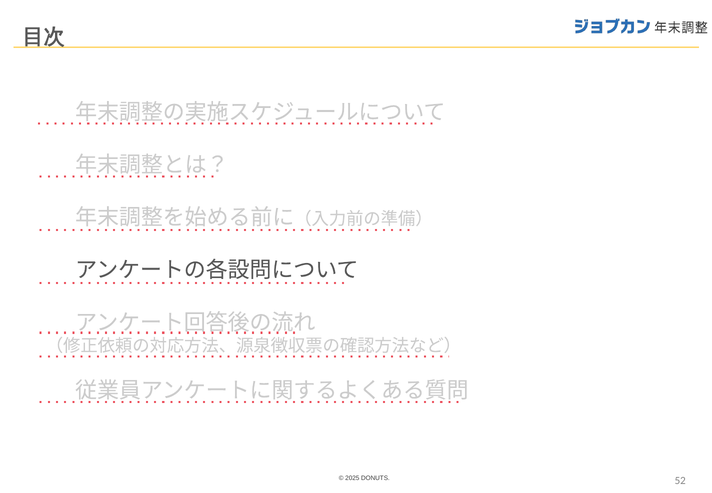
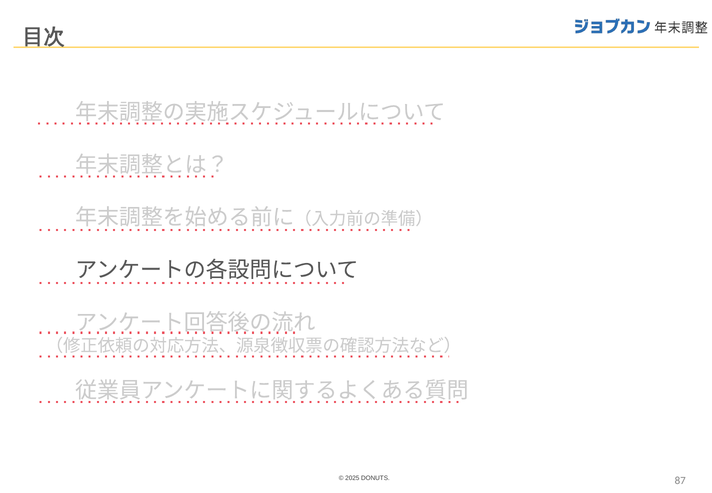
52: 52 -> 87
